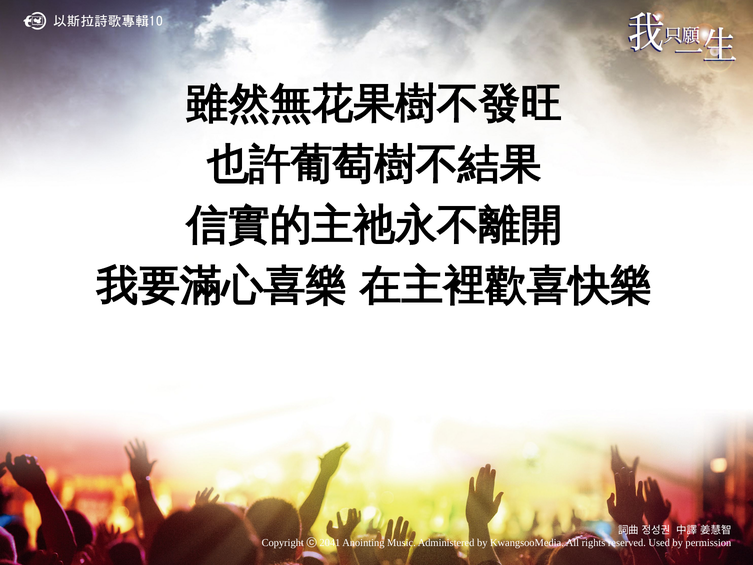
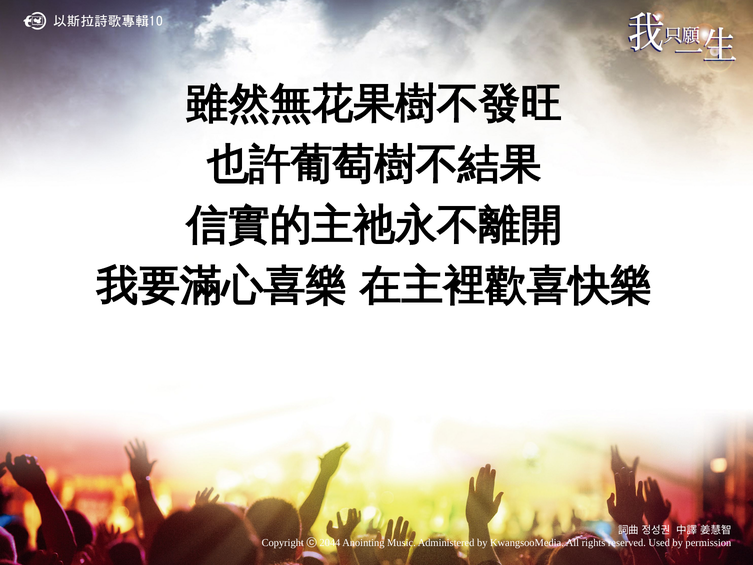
2041: 2041 -> 2044
